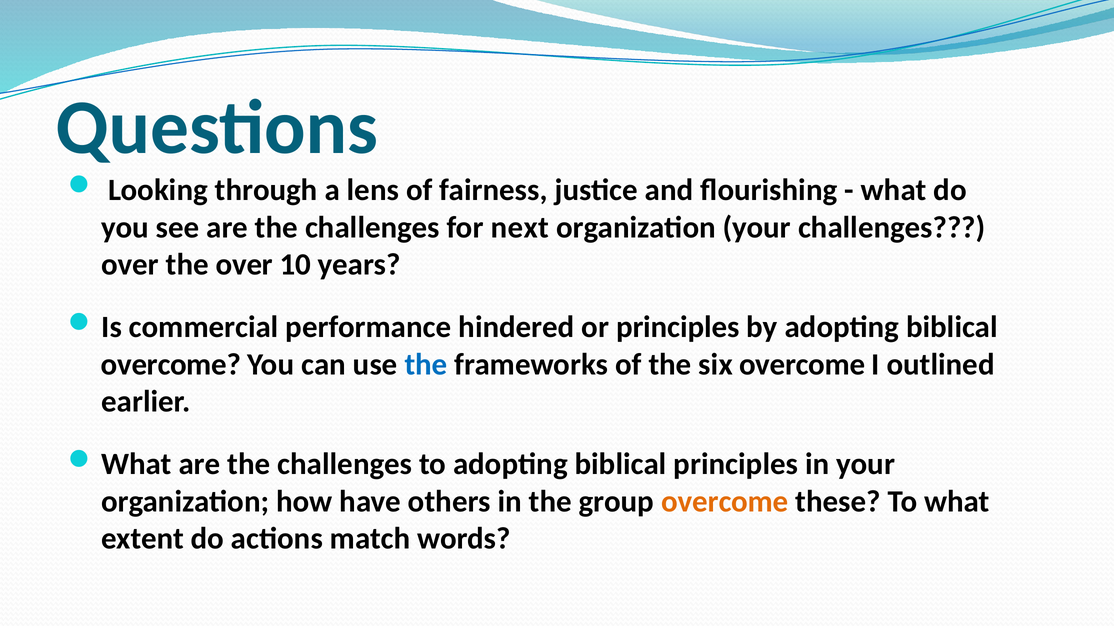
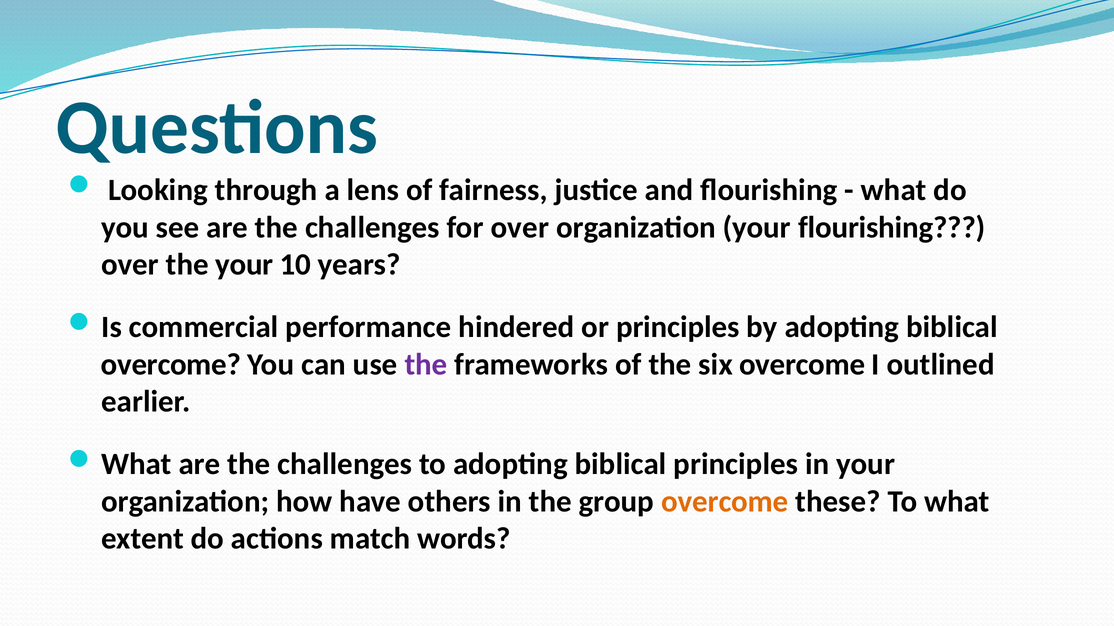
for next: next -> over
your challenges: challenges -> flourishing
the over: over -> your
the at (426, 365) colour: blue -> purple
